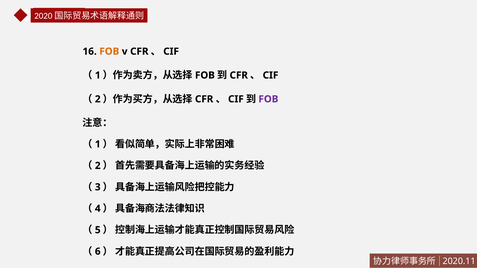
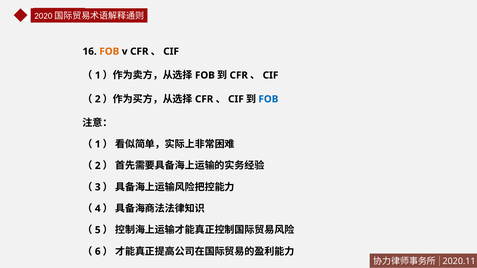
FOB at (268, 99) colour: purple -> blue
